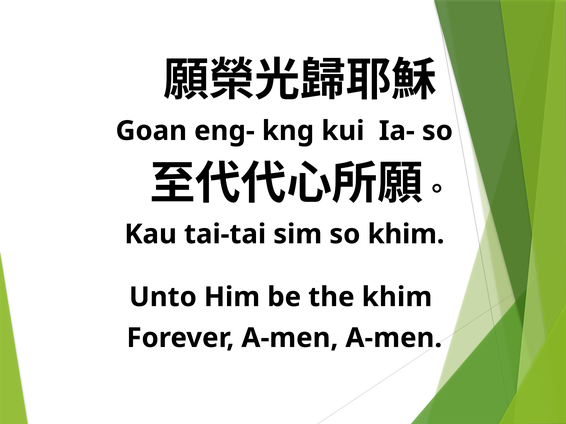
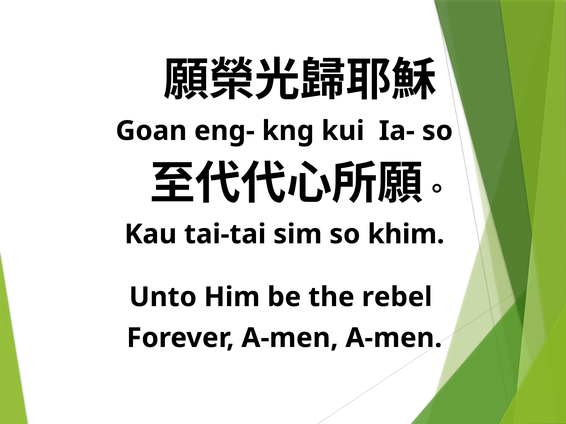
the khim: khim -> rebel
